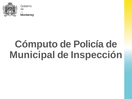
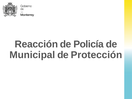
Cómputo: Cómputo -> Reacción
Inspección: Inspección -> Protección
